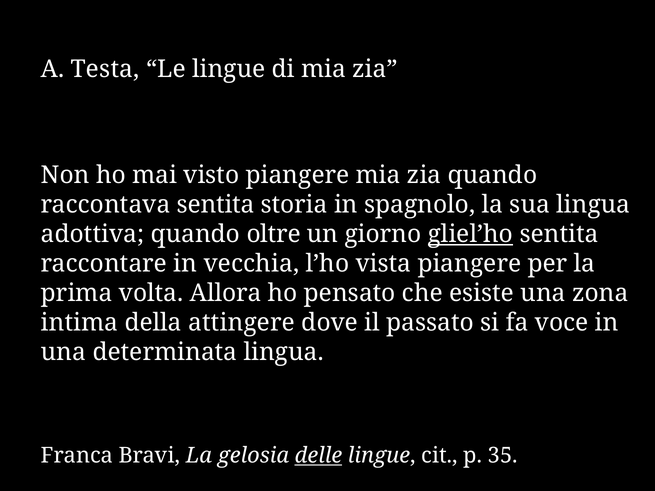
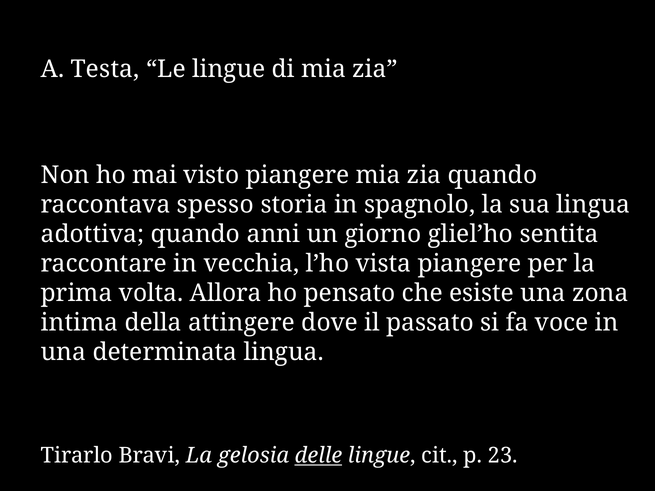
raccontava sentita: sentita -> spesso
oltre: oltre -> anni
gliel’ho underline: present -> none
Franca: Franca -> Tirarlo
35: 35 -> 23
